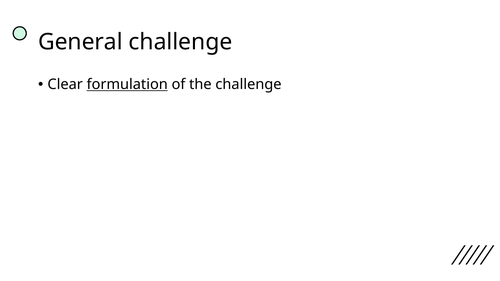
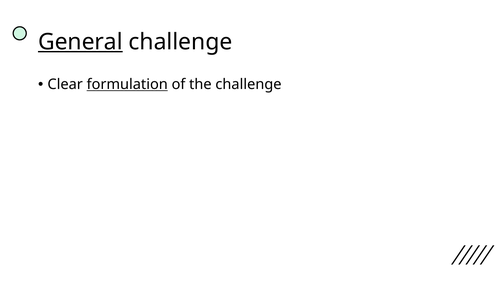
General underline: none -> present
